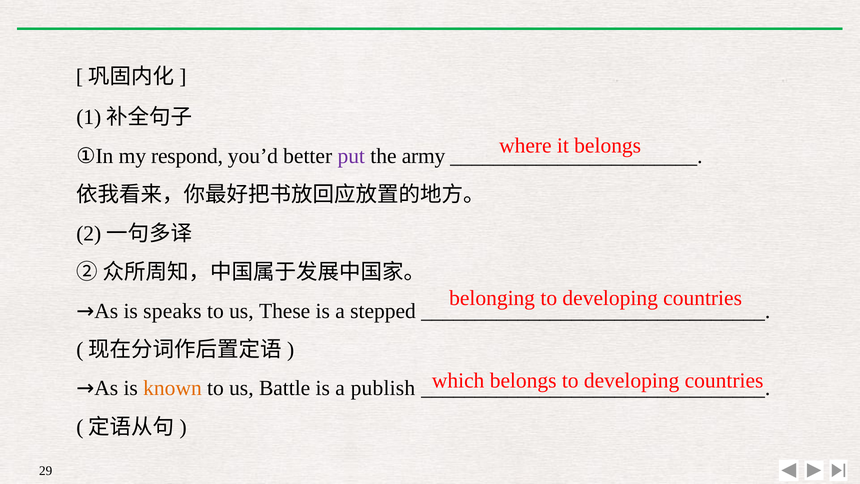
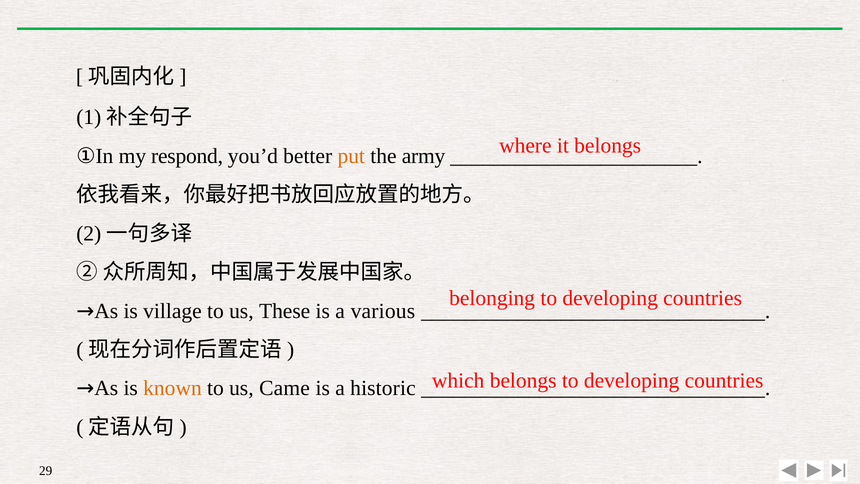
put colour: purple -> orange
speaks: speaks -> village
stepped: stepped -> various
Battle: Battle -> Came
publish: publish -> historic
